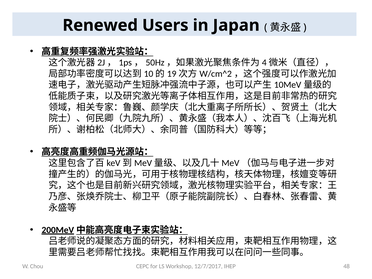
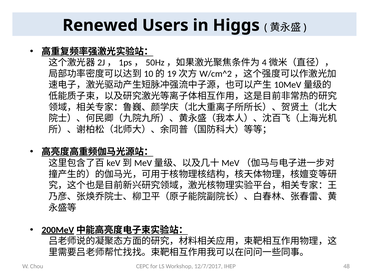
Japan: Japan -> Higgs
